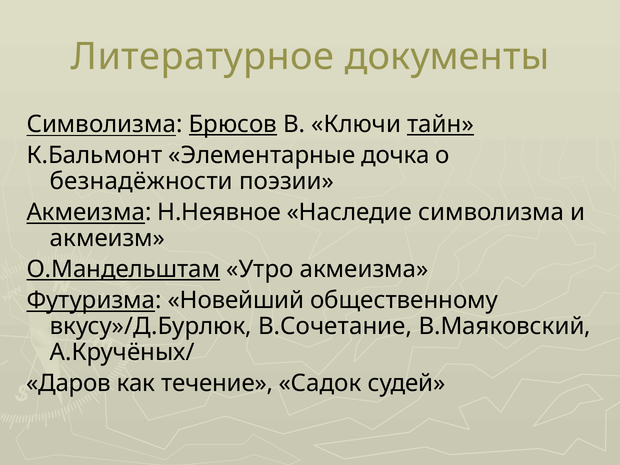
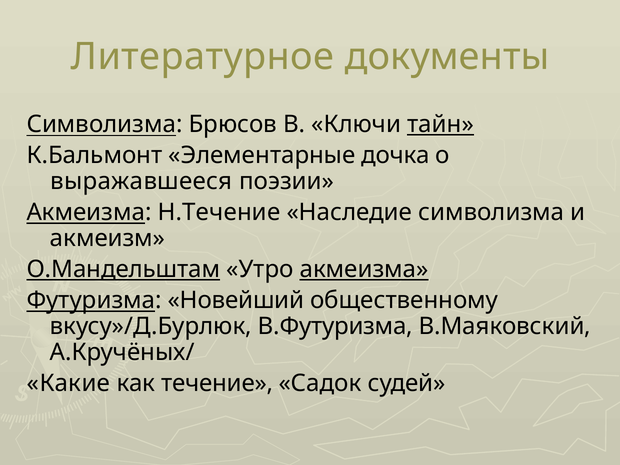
Брюсов underline: present -> none
безнадёжности: безнадёжности -> выражавшееся
Н.Неявное: Н.Неявное -> Н.Течение
акмеизма at (364, 269) underline: none -> present
В.Сочетание: В.Сочетание -> В.Футуризма
Даров: Даров -> Какие
